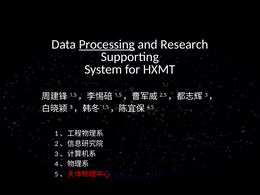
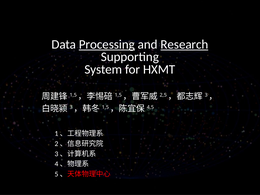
Research underline: none -> present
